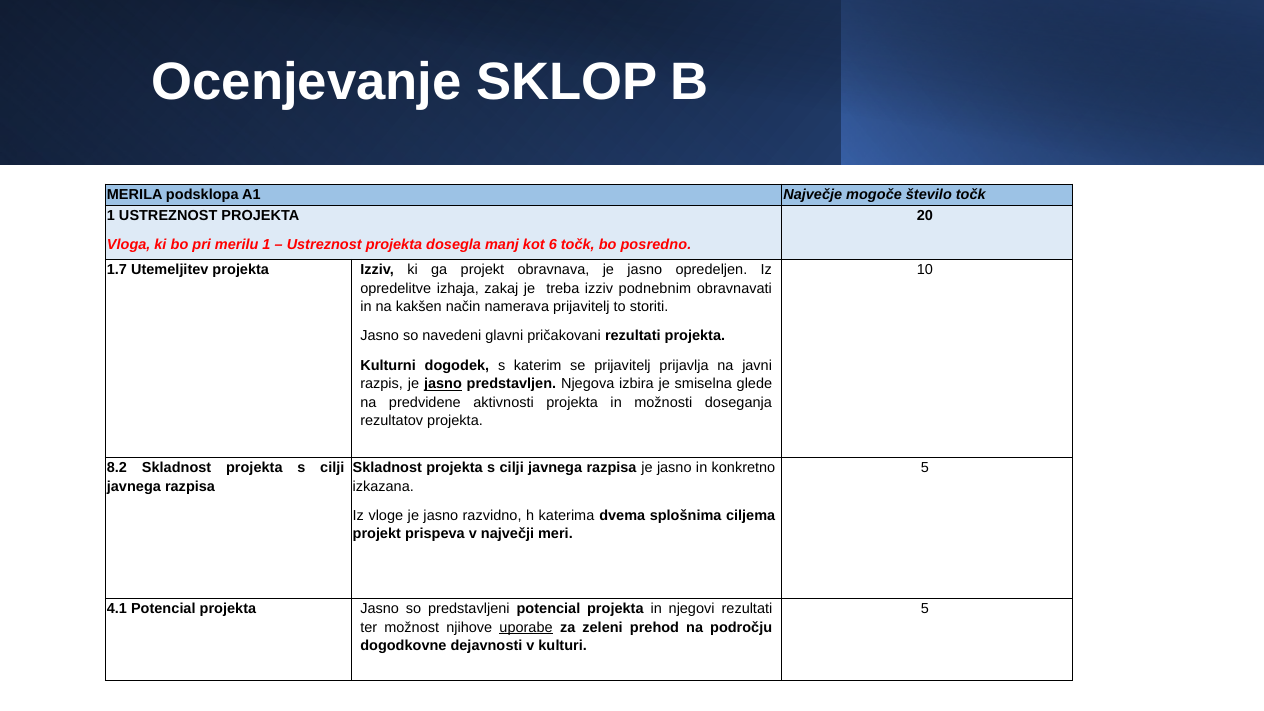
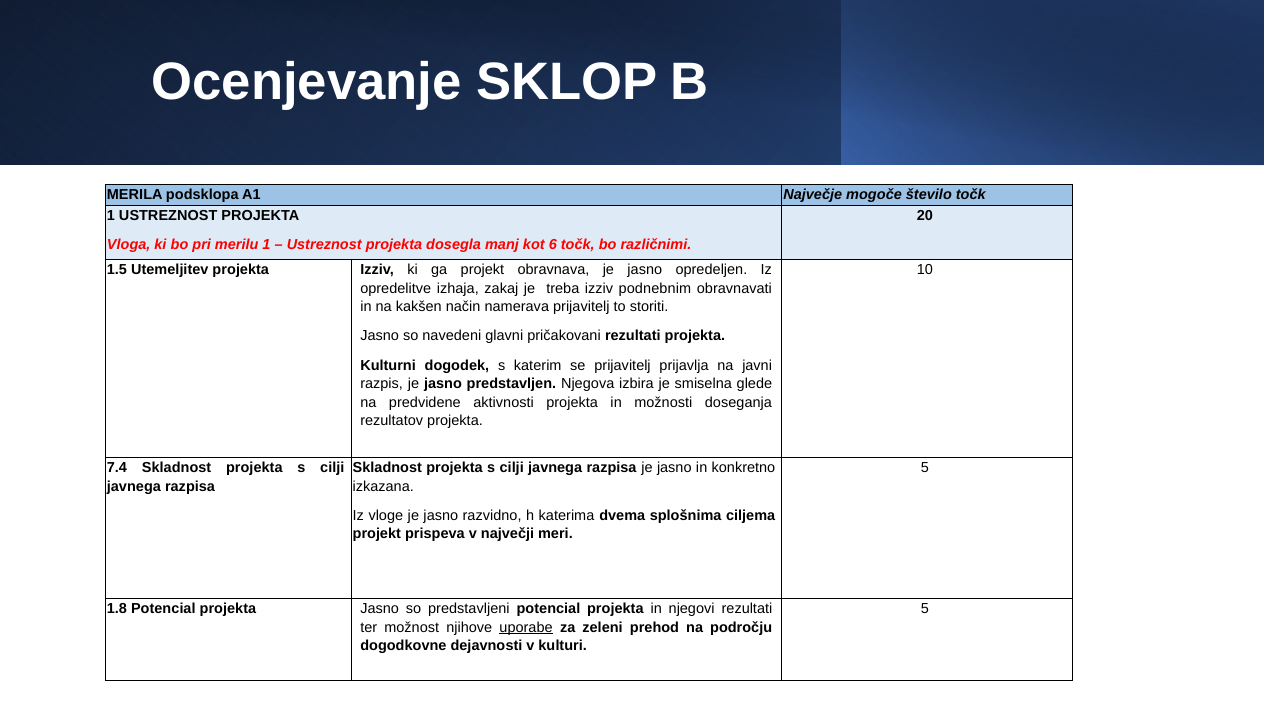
posredno: posredno -> različnimi
1.7: 1.7 -> 1.5
jasno at (443, 384) underline: present -> none
8.2: 8.2 -> 7.4
4.1: 4.1 -> 1.8
